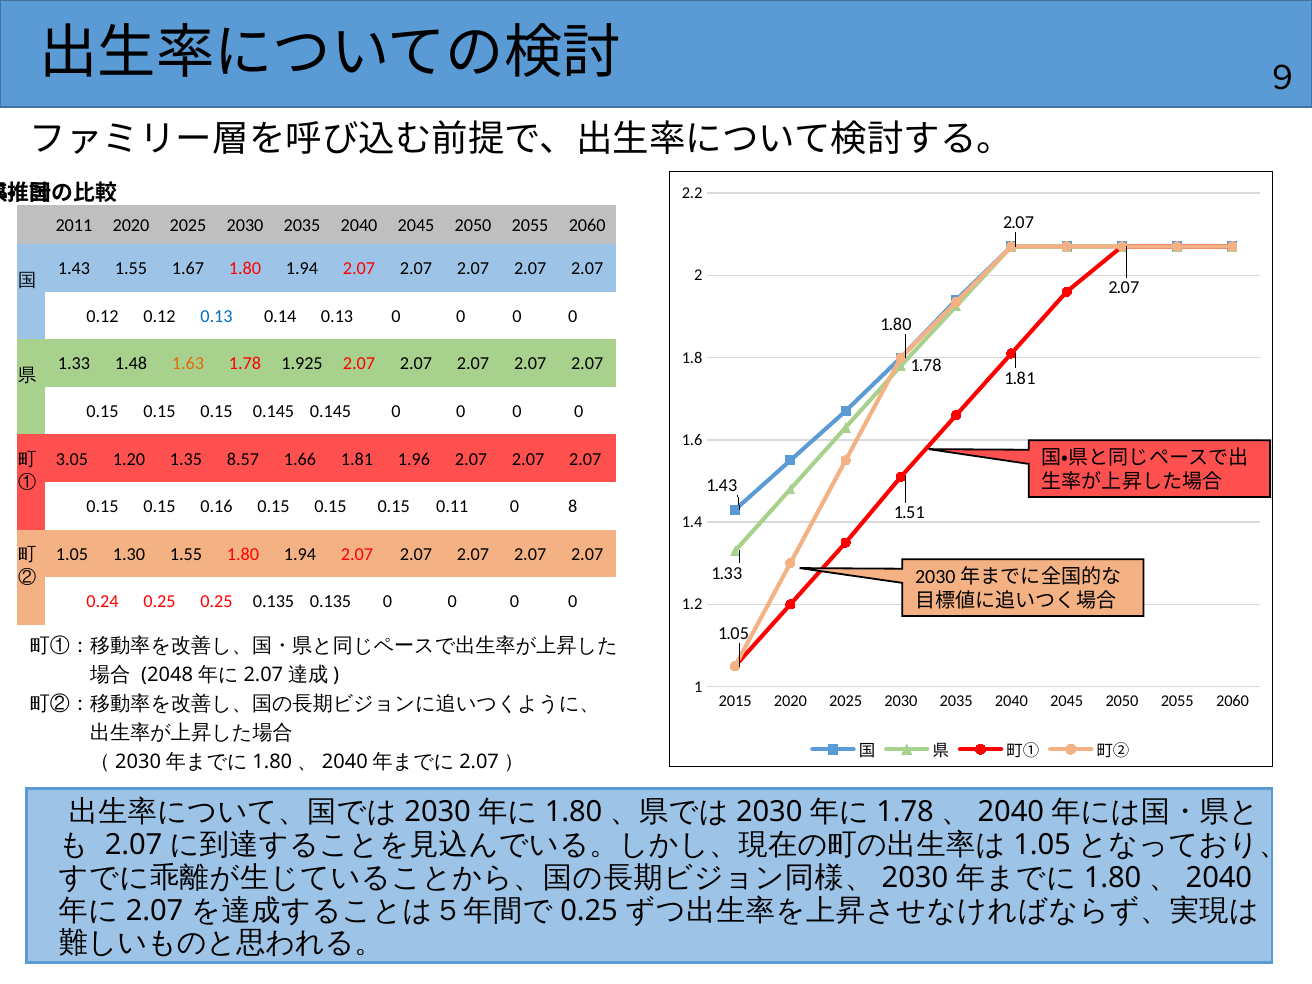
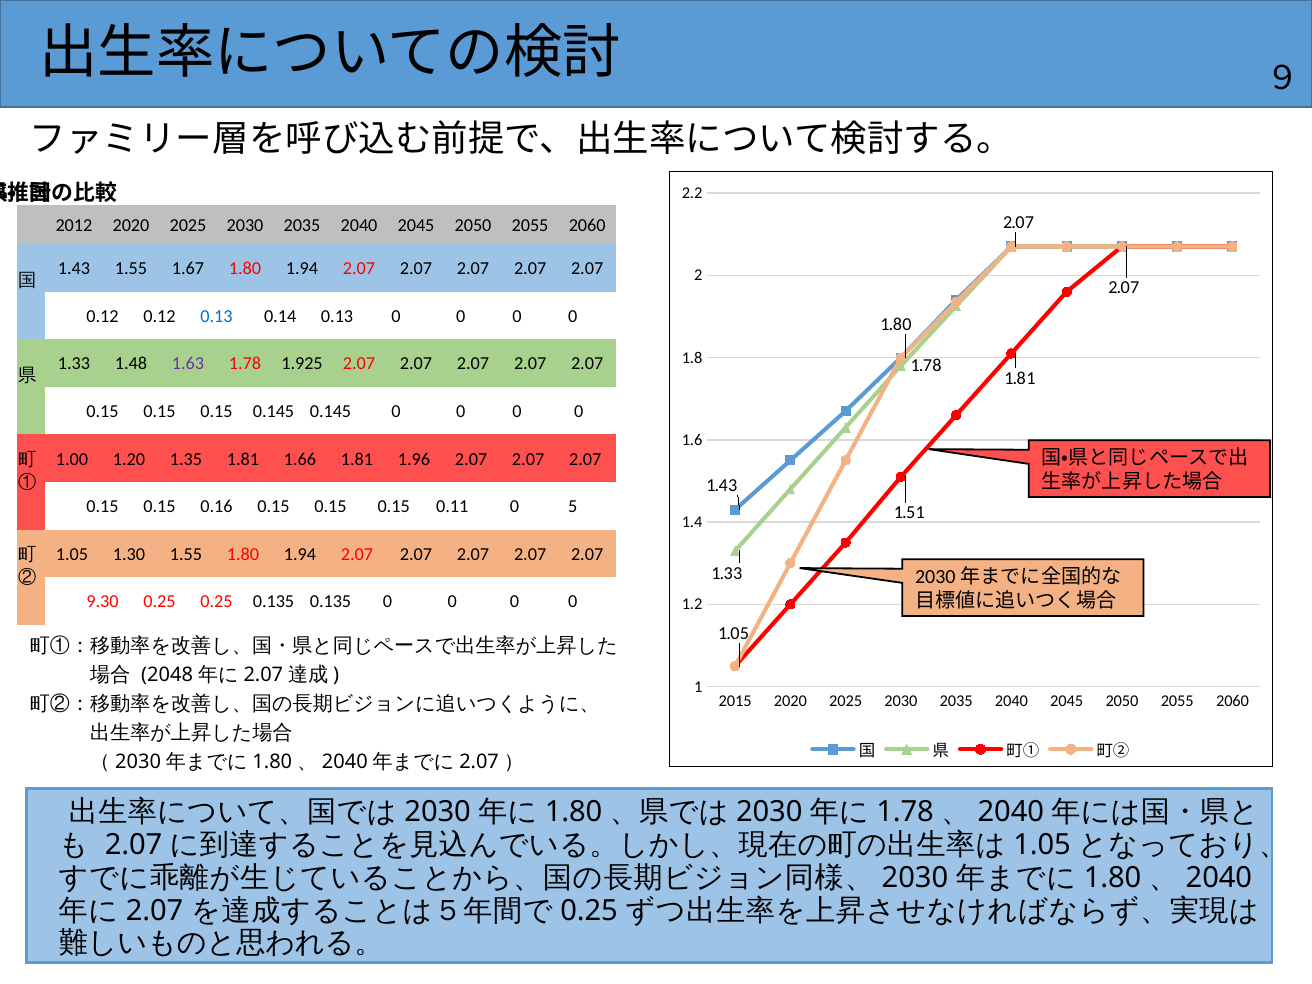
2011: 2011 -> 2012
1.63 colour: orange -> purple
3.05: 3.05 -> 1.00
1.35 8.57: 8.57 -> 1.81
8: 8 -> 5
0.24: 0.24 -> 9.30
